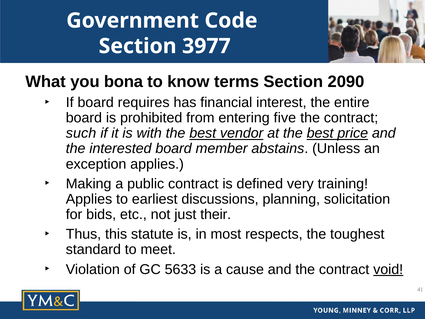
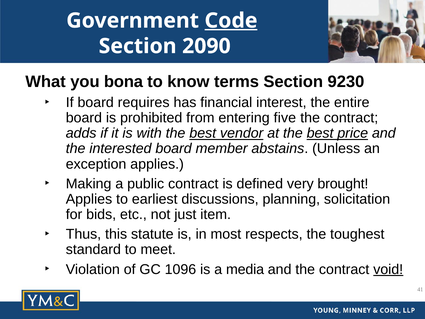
Code underline: none -> present
3977: 3977 -> 2090
2090: 2090 -> 9230
such: such -> adds
training: training -> brought
their: their -> item
5633: 5633 -> 1096
cause: cause -> media
